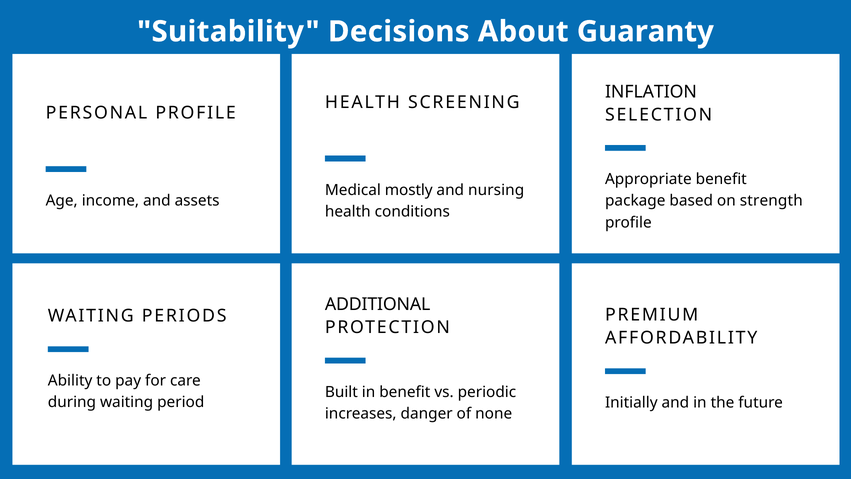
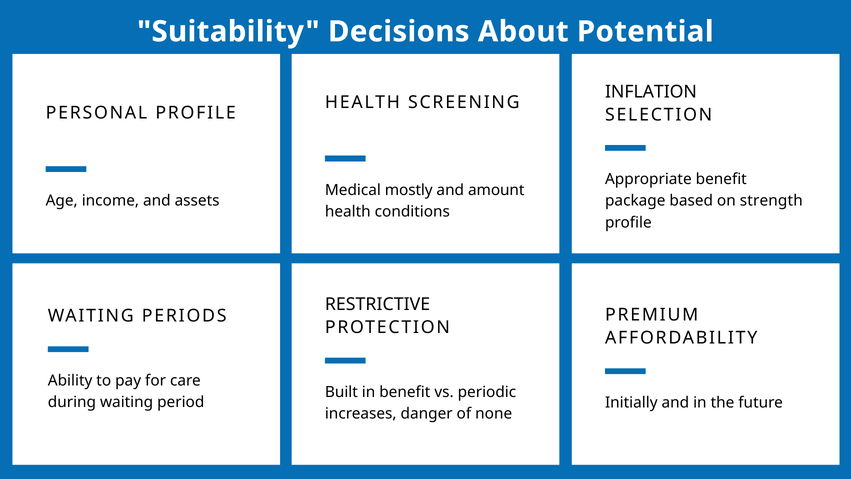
Guaranty: Guaranty -> Potential
nursing: nursing -> amount
ADDITIONAL: ADDITIONAL -> RESTRICTIVE
